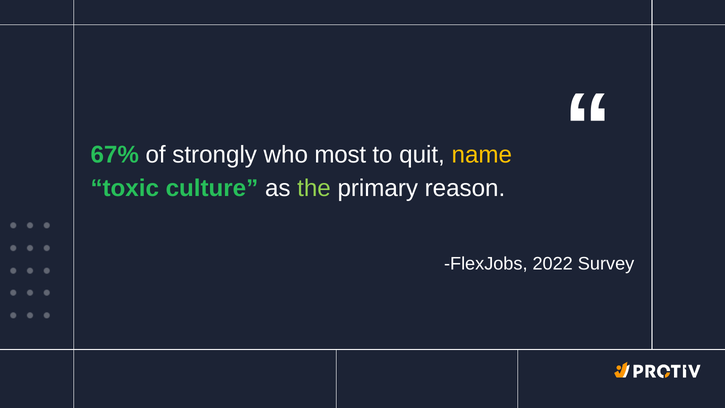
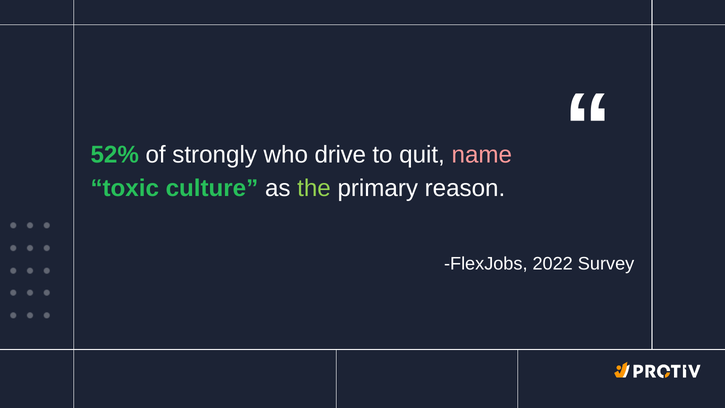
67%: 67% -> 52%
most: most -> drive
name colour: yellow -> pink
